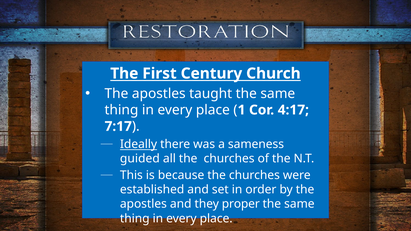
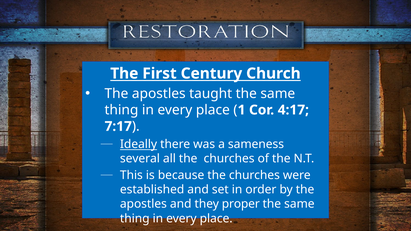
guided: guided -> several
